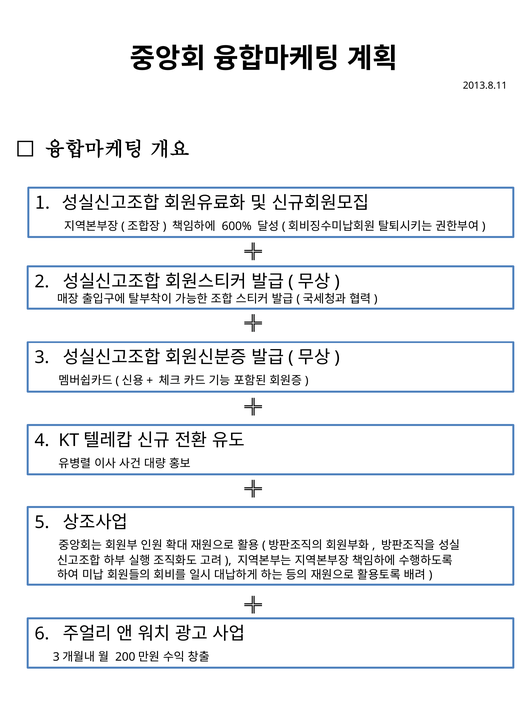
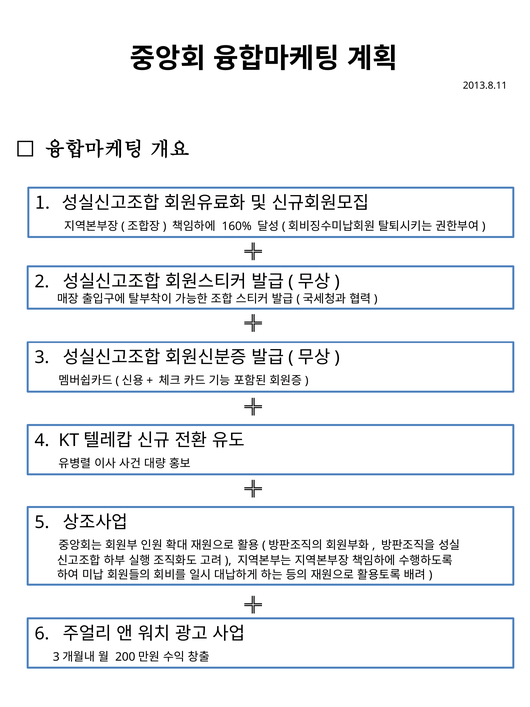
600%: 600% -> 160%
